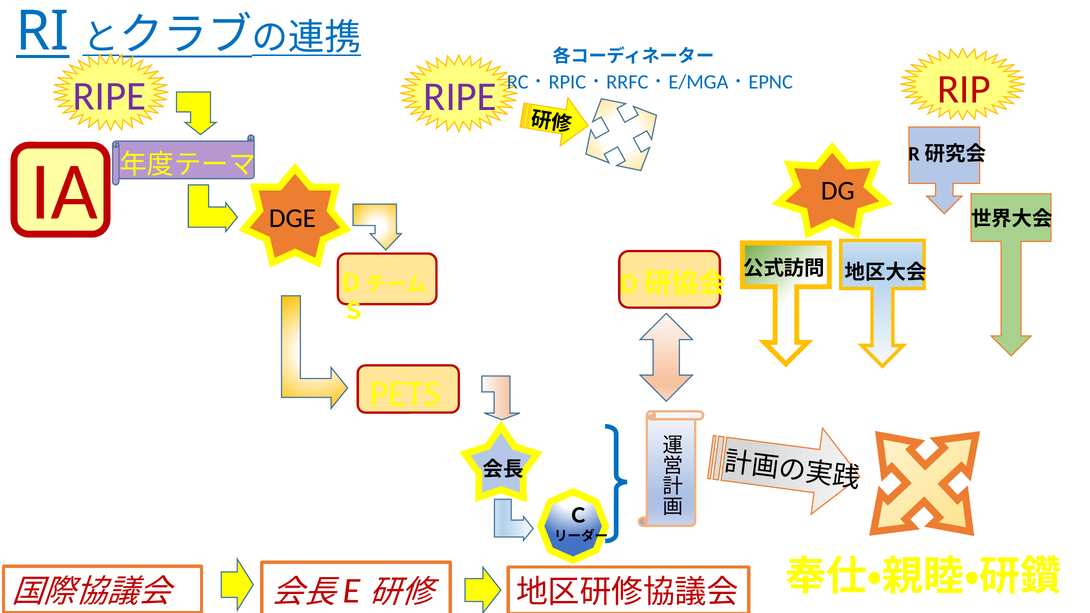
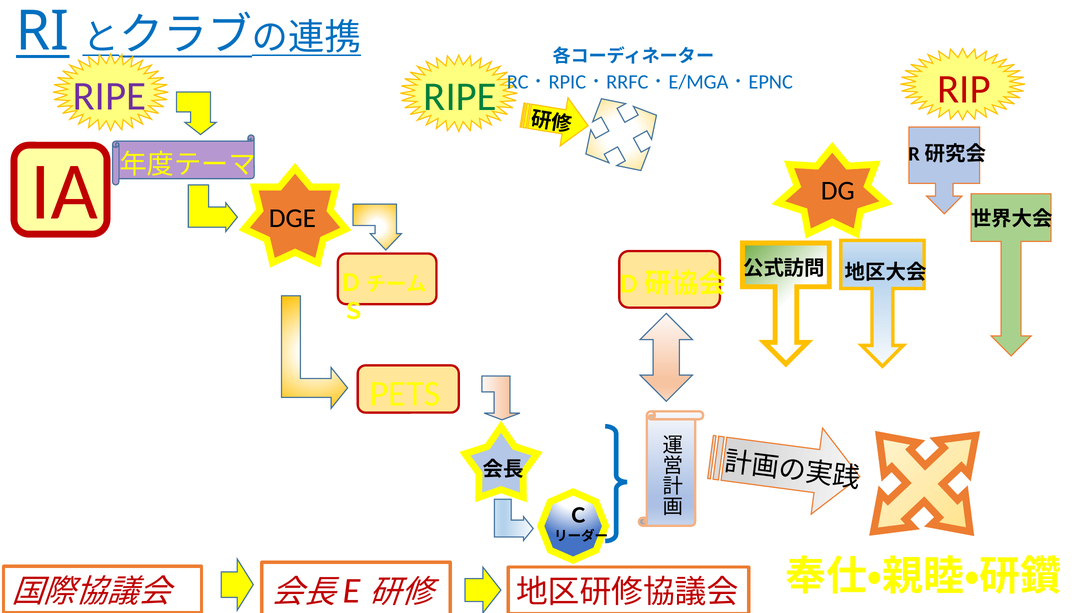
RIPE at (460, 97) colour: purple -> green
